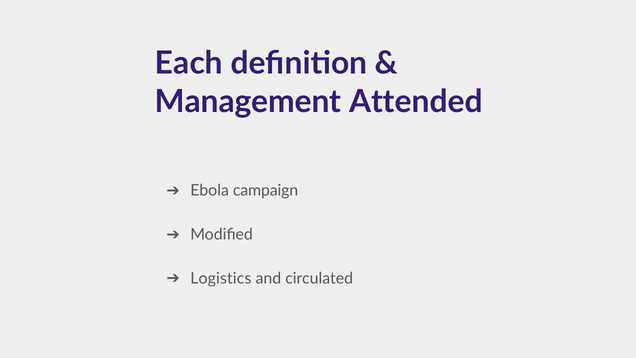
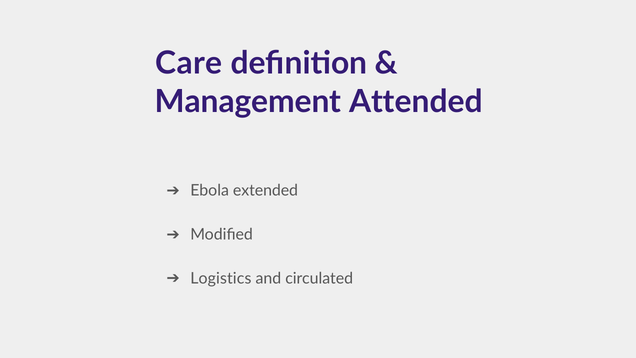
Each: Each -> Care
campaign: campaign -> extended
